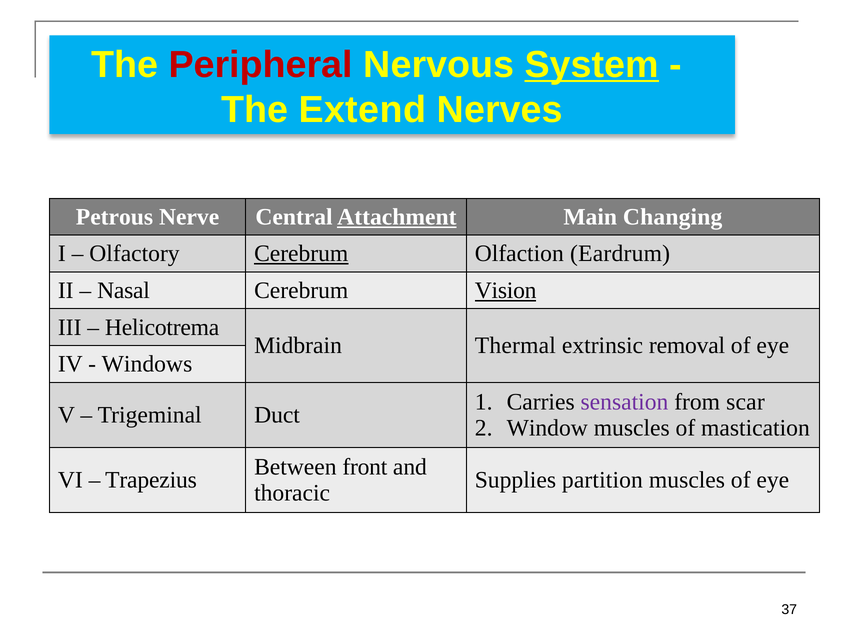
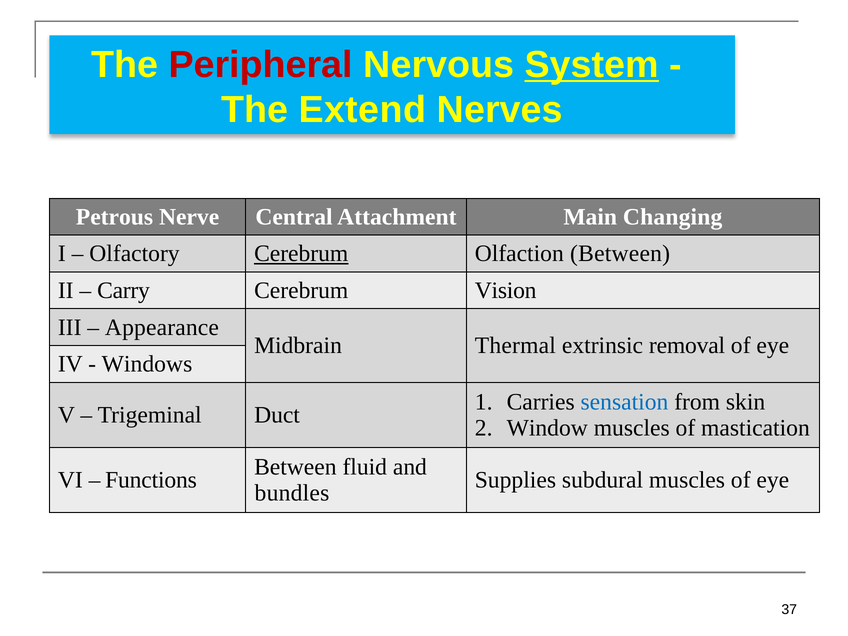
Attachment underline: present -> none
Olfaction Eardrum: Eardrum -> Between
Nasal: Nasal -> Carry
Vision underline: present -> none
Helicotrema: Helicotrema -> Appearance
sensation colour: purple -> blue
scar: scar -> skin
front: front -> fluid
Trapezius: Trapezius -> Functions
partition: partition -> subdural
thoracic: thoracic -> bundles
